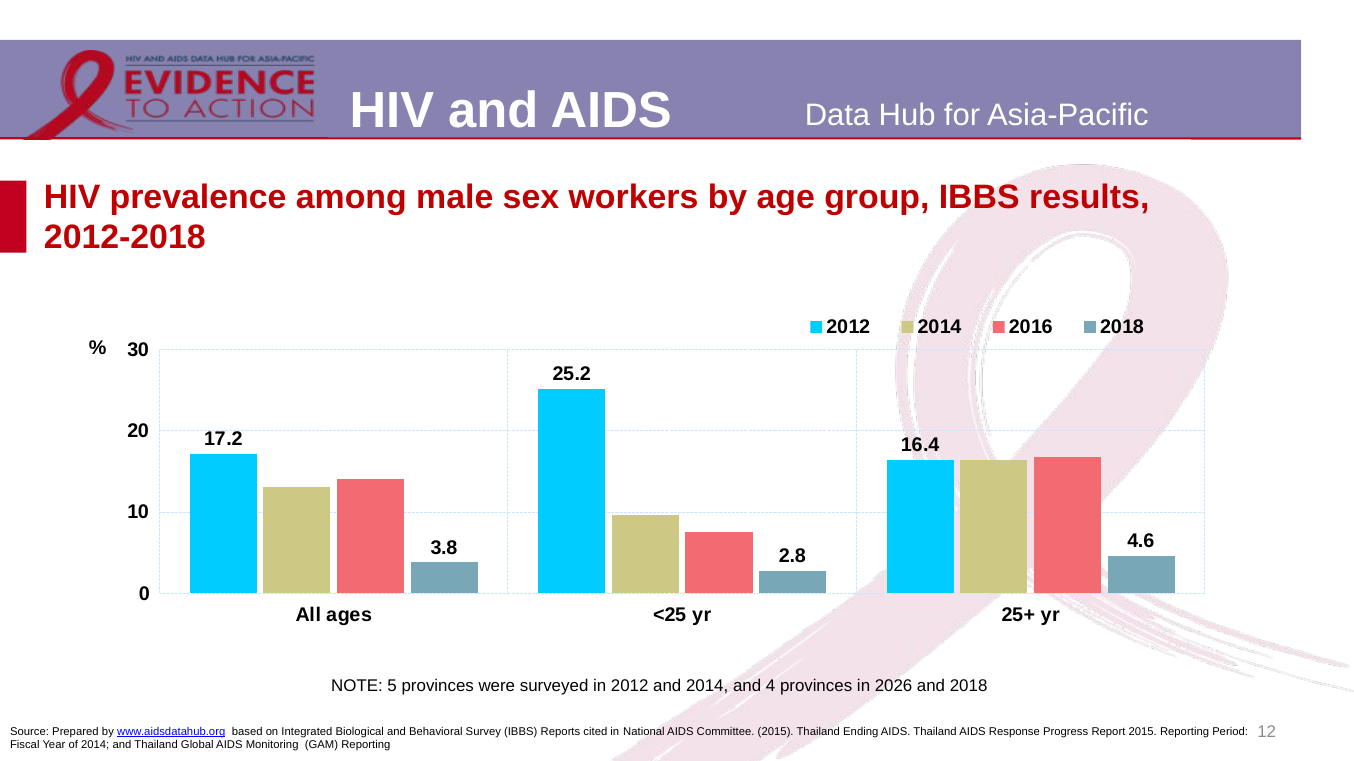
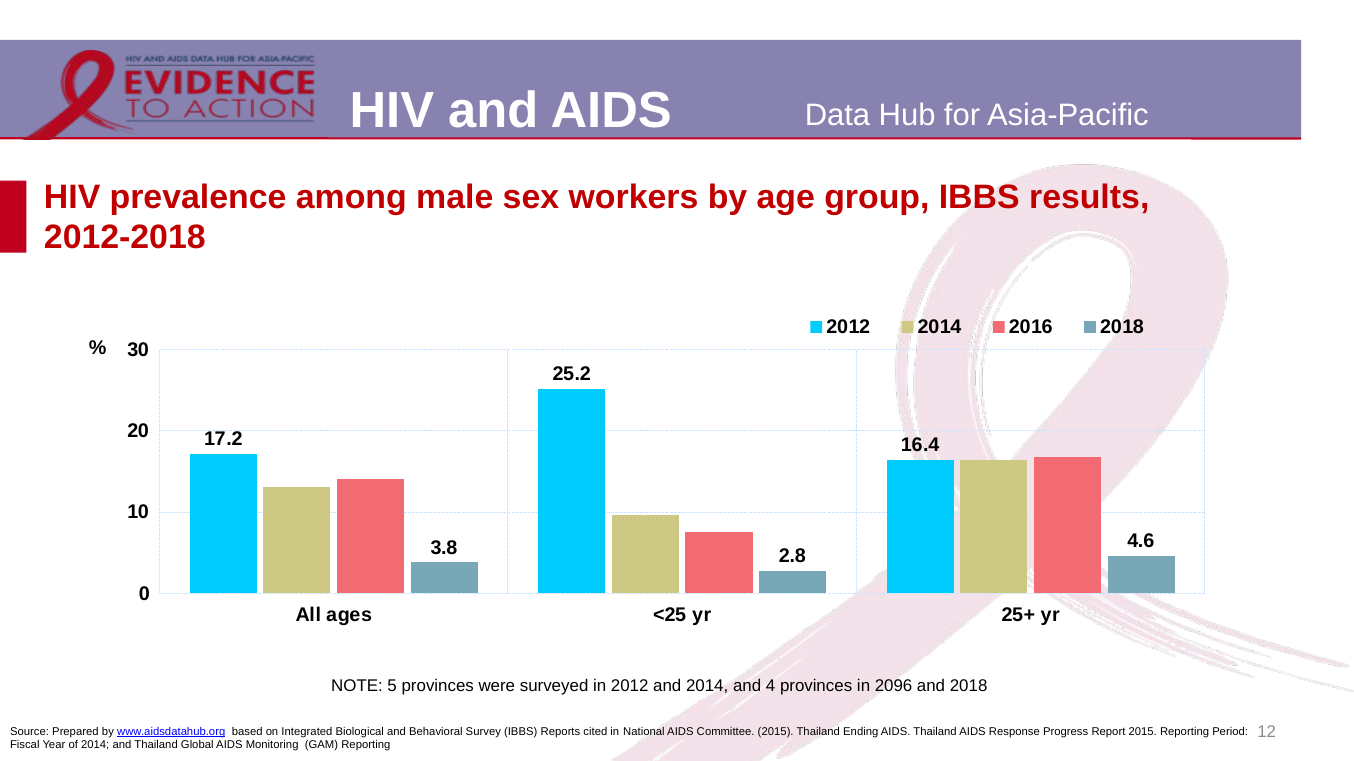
2026: 2026 -> 2096
